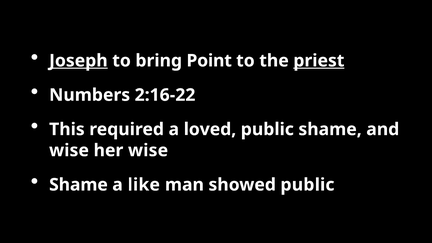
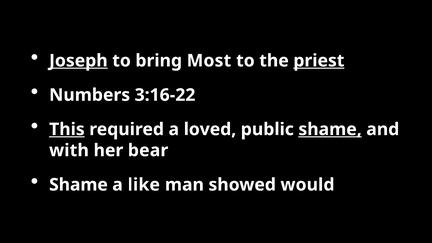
Point: Point -> Most
2:16-22: 2:16-22 -> 3:16-22
This underline: none -> present
shame at (330, 129) underline: none -> present
wise at (69, 150): wise -> with
her wise: wise -> bear
showed public: public -> would
